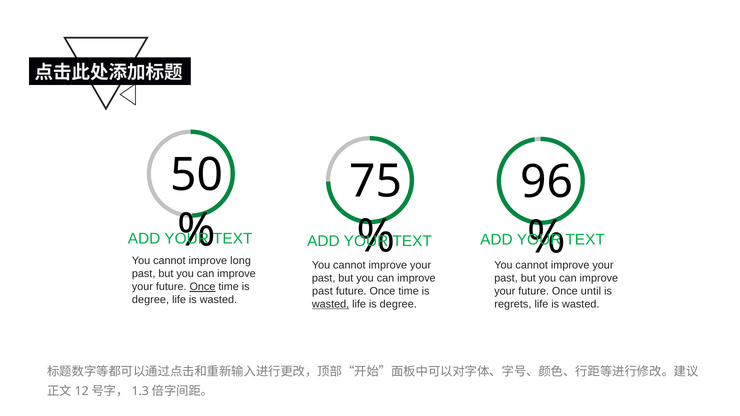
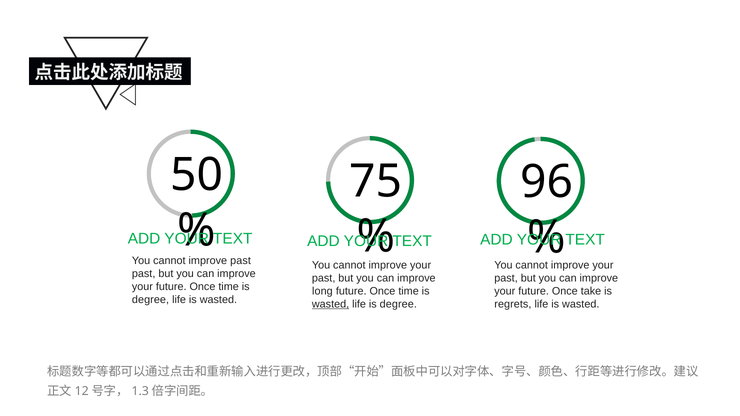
long at (241, 261): long -> past
Once at (202, 287) underline: present -> none
past at (322, 291): past -> long
until: until -> take
